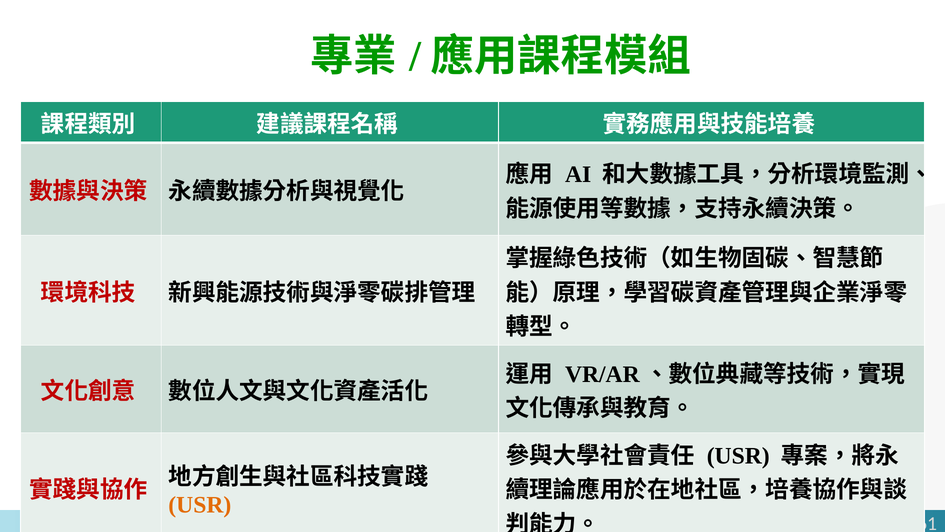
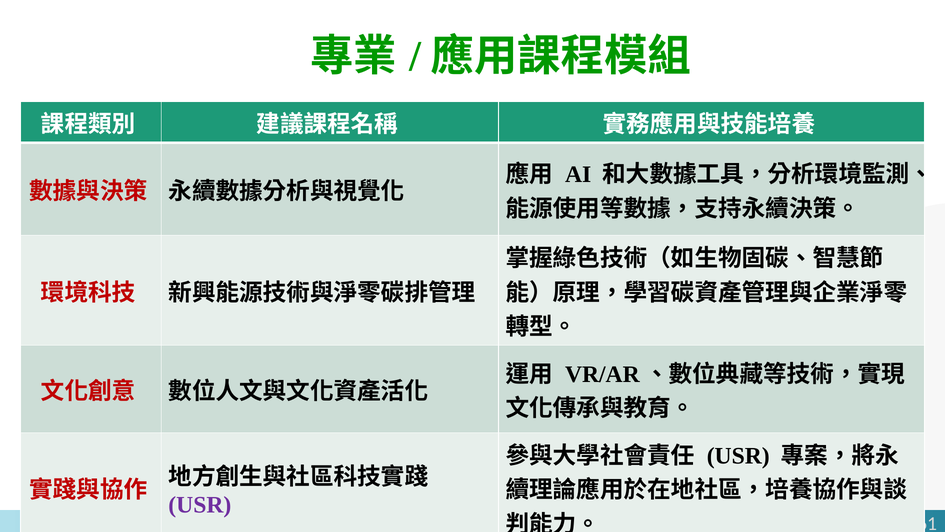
USR at (200, 505) colour: orange -> purple
